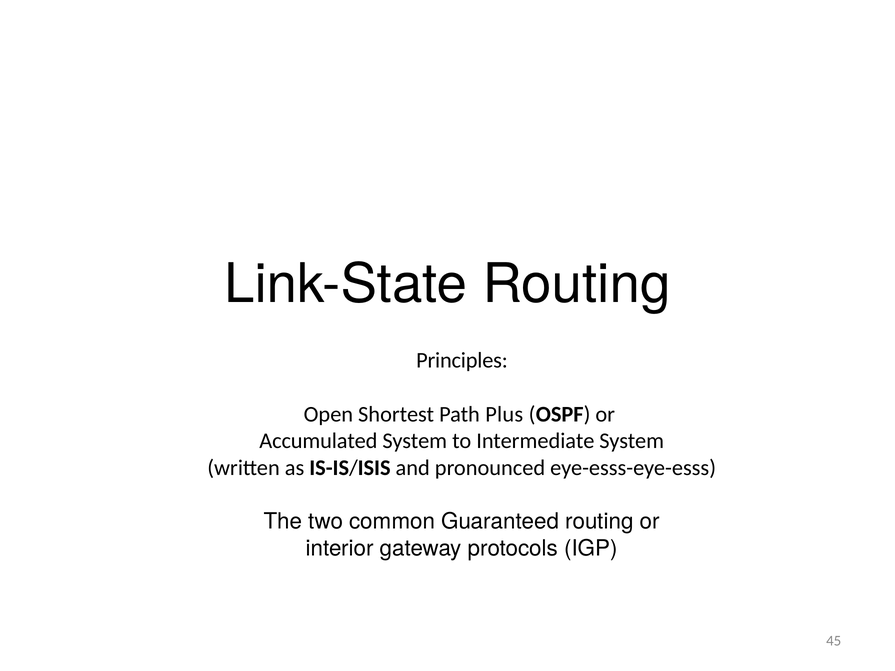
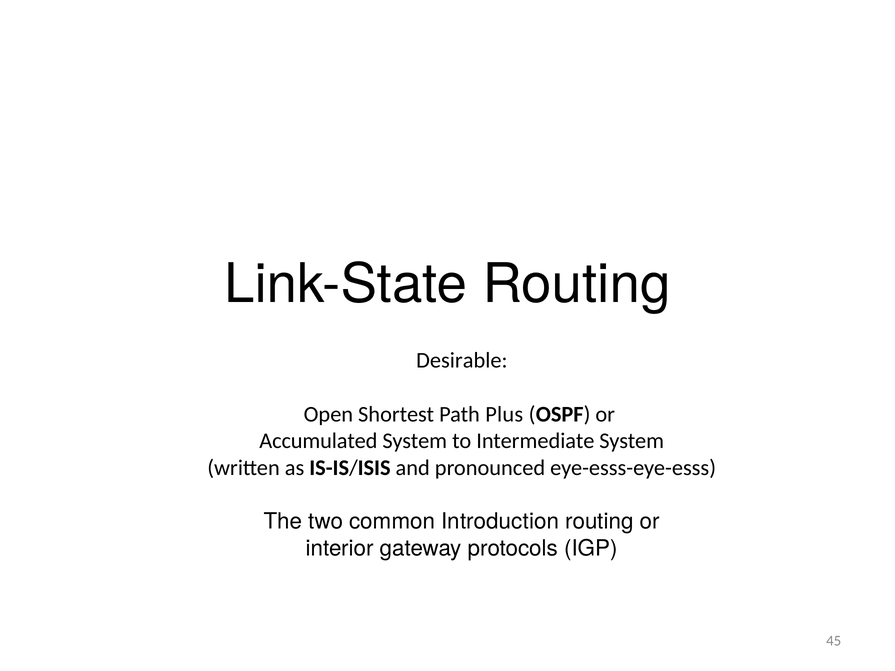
Principles: Principles -> Desirable
Guaranteed: Guaranteed -> Introduction
